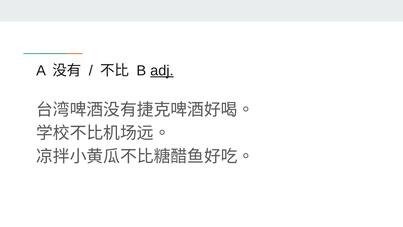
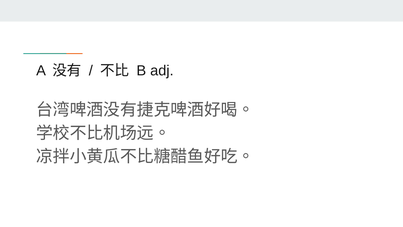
adj underline: present -> none
